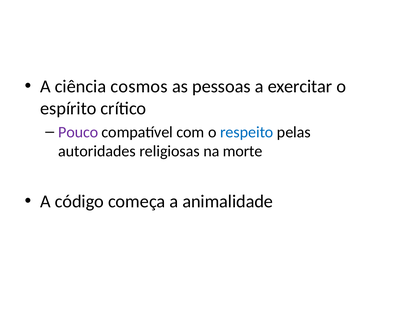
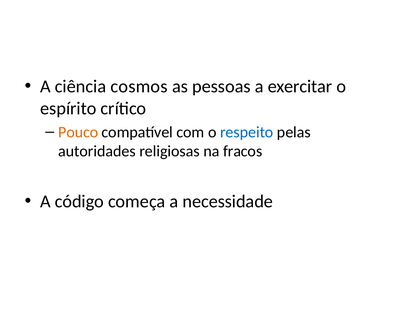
Pouco colour: purple -> orange
morte: morte -> fracos
animalidade: animalidade -> necessidade
